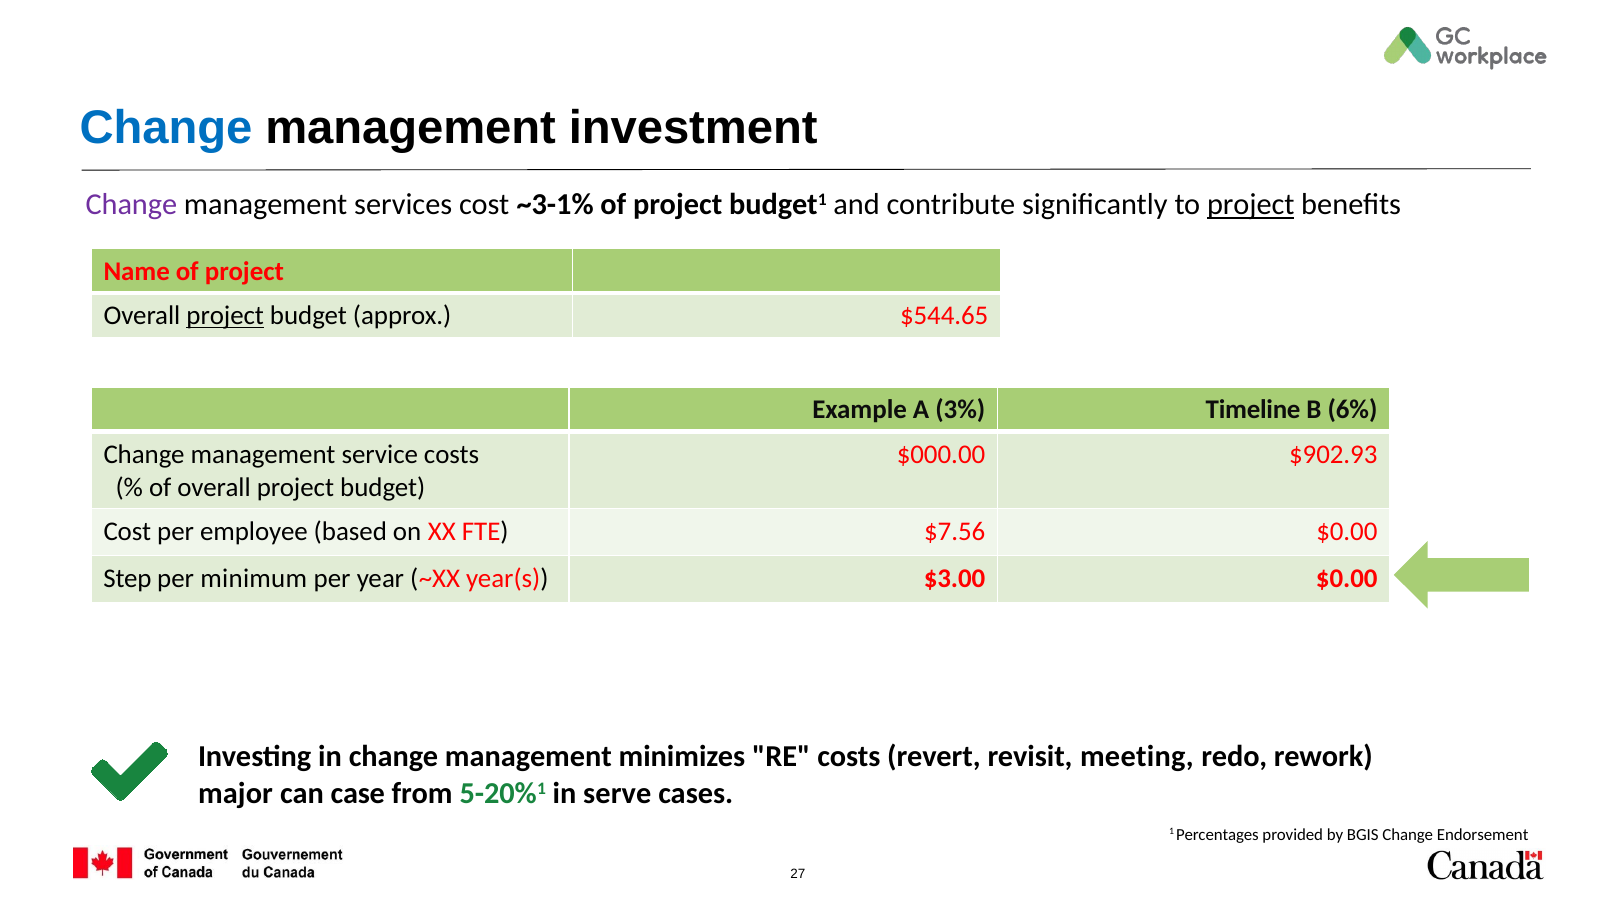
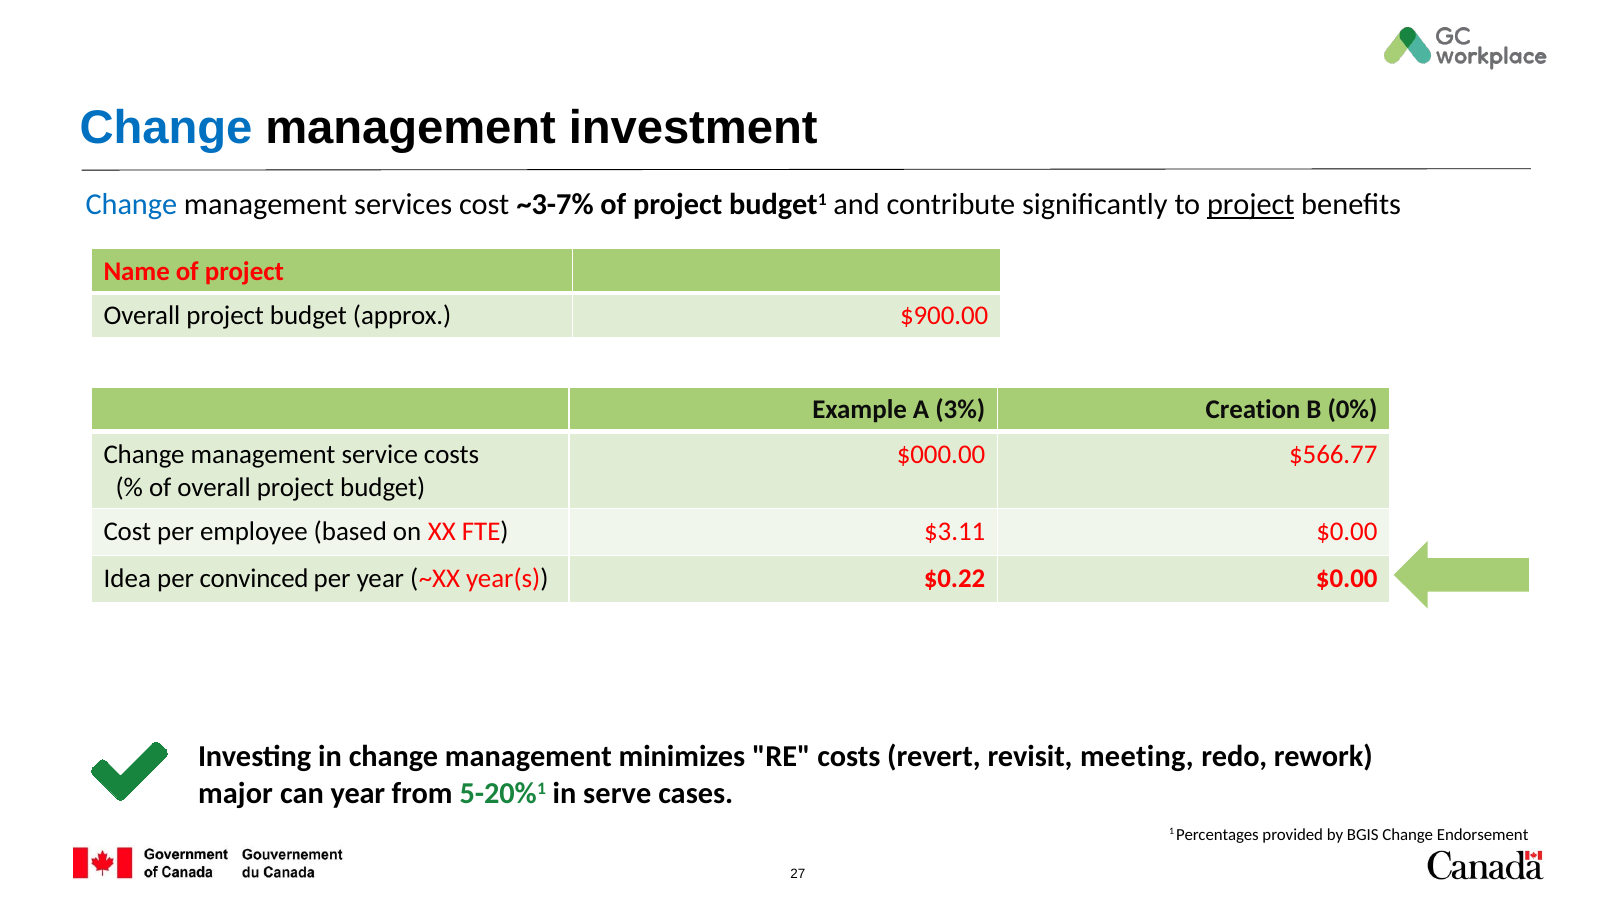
Change at (131, 205) colour: purple -> blue
~3-1%: ~3-1% -> ~3-7%
project at (225, 316) underline: present -> none
$544.65: $544.65 -> $900.00
Timeline: Timeline -> Creation
6%: 6% -> 0%
$902.93: $902.93 -> $566.77
$7.56: $7.56 -> $3.11
Step: Step -> Idea
minimum: minimum -> convinced
$3.00: $3.00 -> $0.22
can case: case -> year
